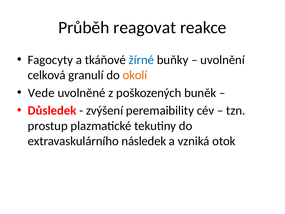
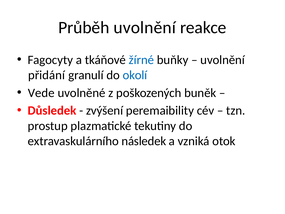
Průběh reagovat: reagovat -> uvolnění
celková: celková -> přidání
okolí colour: orange -> blue
